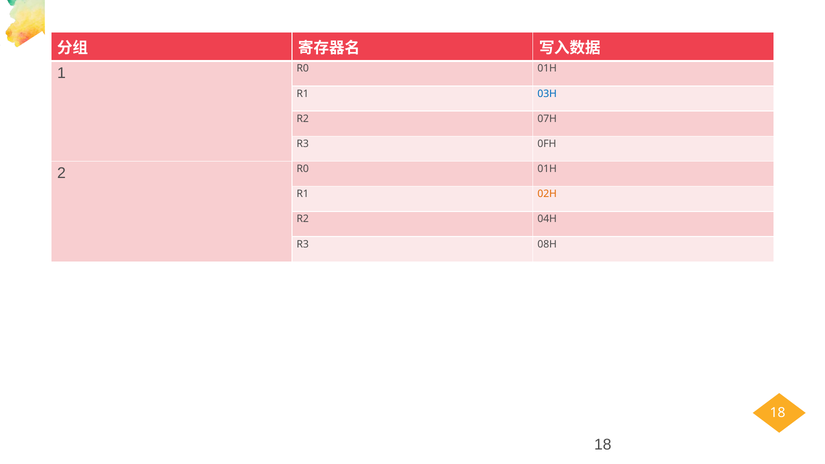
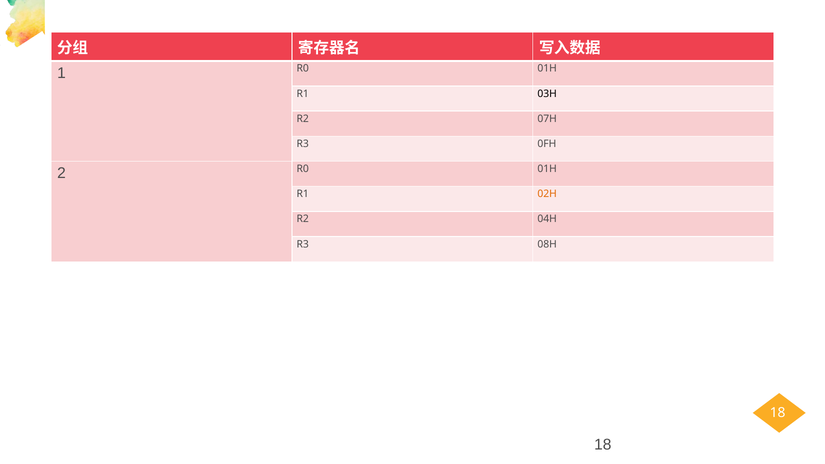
03H colour: blue -> black
